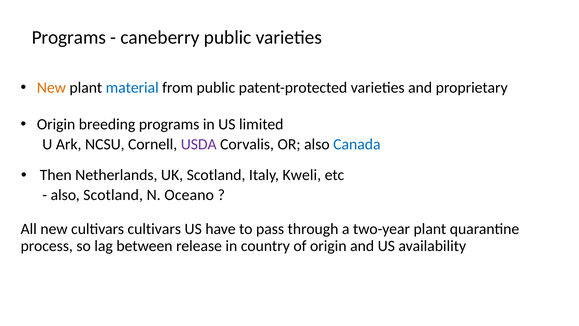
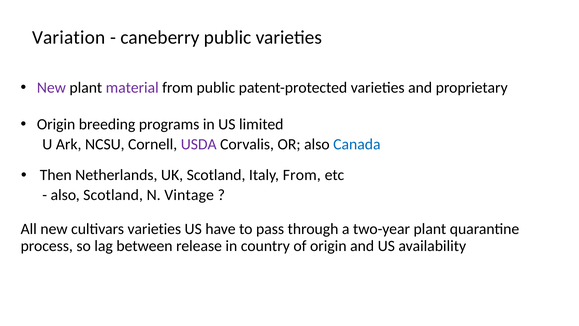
Programs at (69, 37): Programs -> Variation
New at (51, 87) colour: orange -> purple
material colour: blue -> purple
Italy Kweli: Kweli -> From
Oceano: Oceano -> Vintage
cultivars cultivars: cultivars -> varieties
